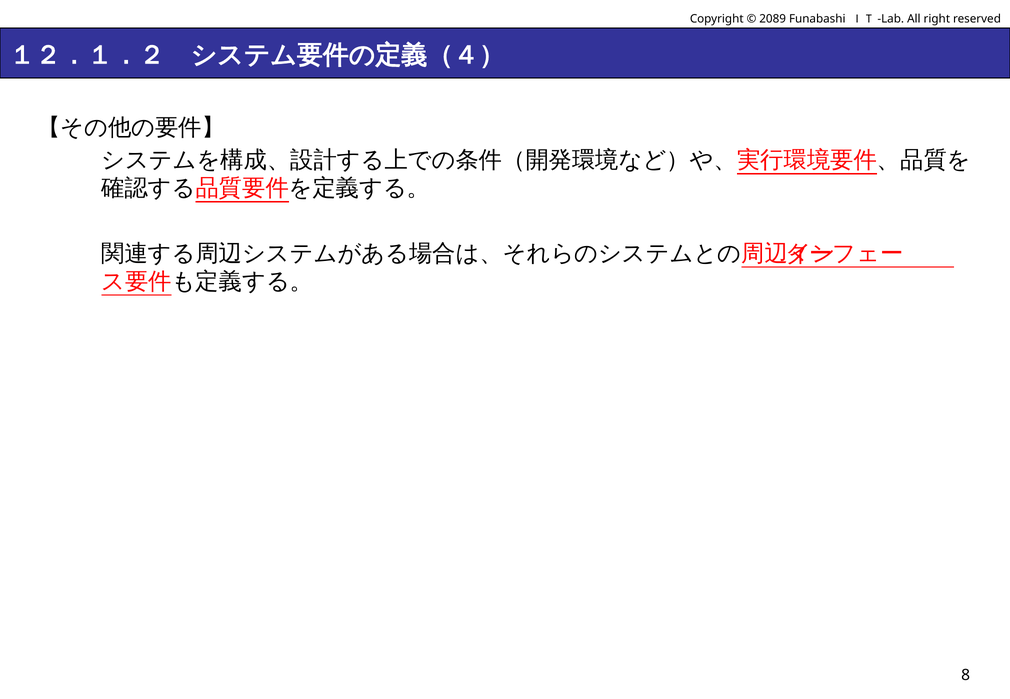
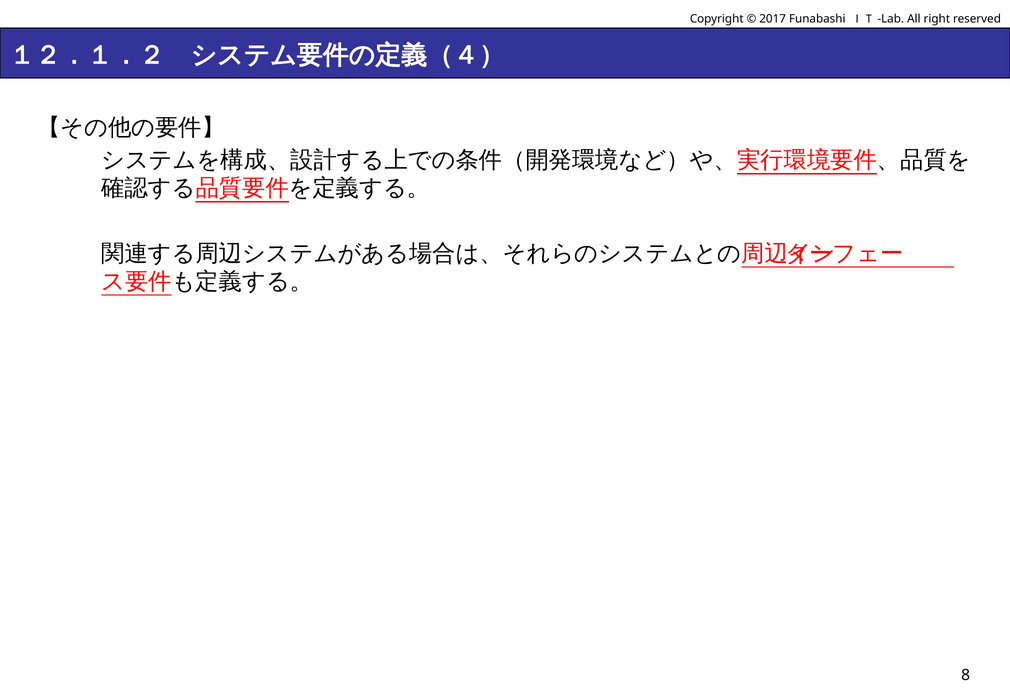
2089: 2089 -> 2017
